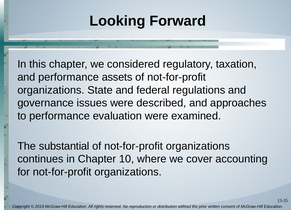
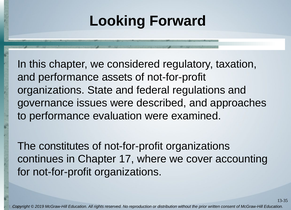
substantial: substantial -> constitutes
10: 10 -> 17
